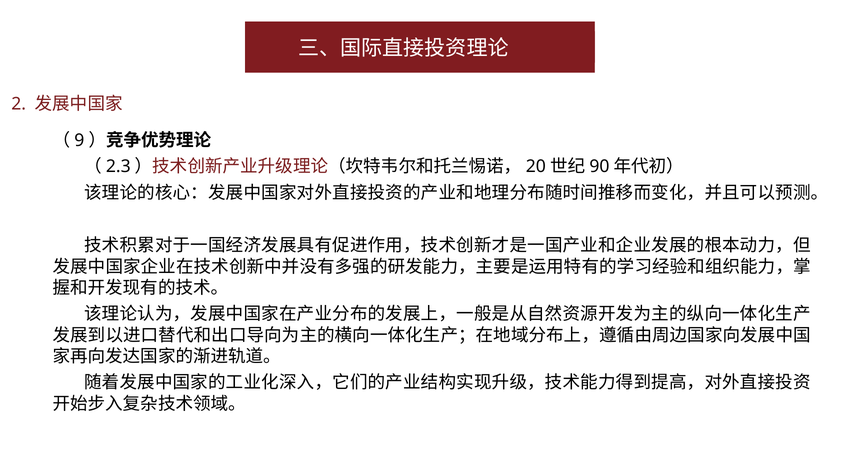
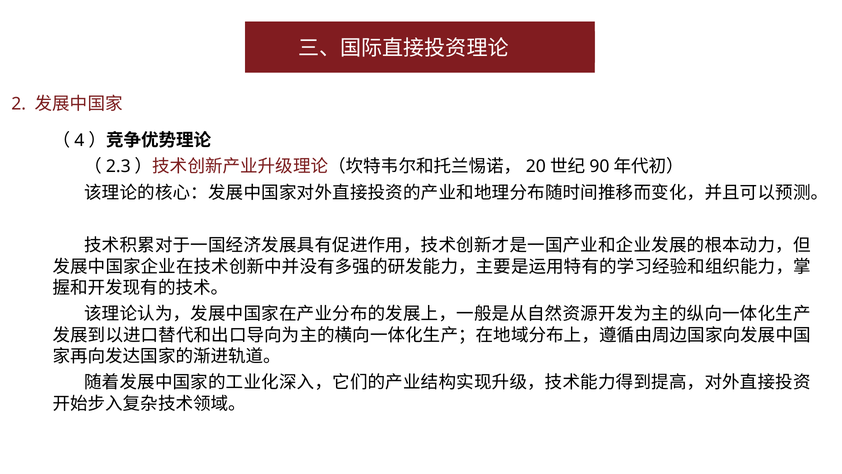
9: 9 -> 4
